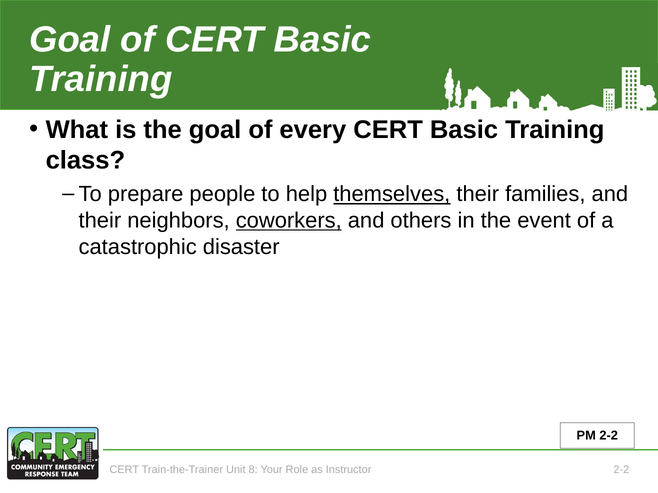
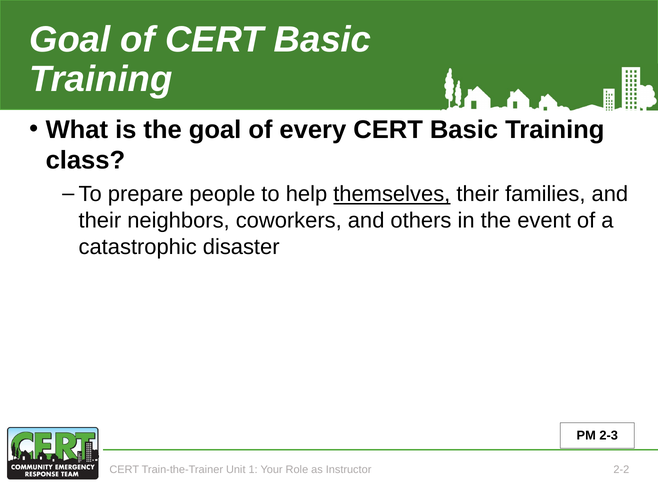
coworkers underline: present -> none
PM 2-2: 2-2 -> 2-3
8: 8 -> 1
